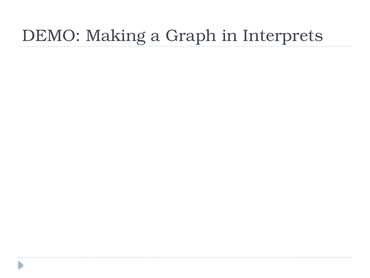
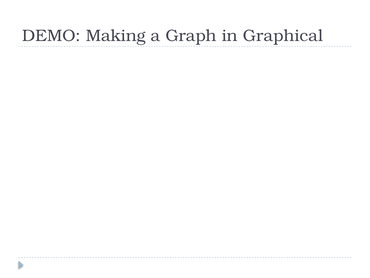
Interprets: Interprets -> Graphical
